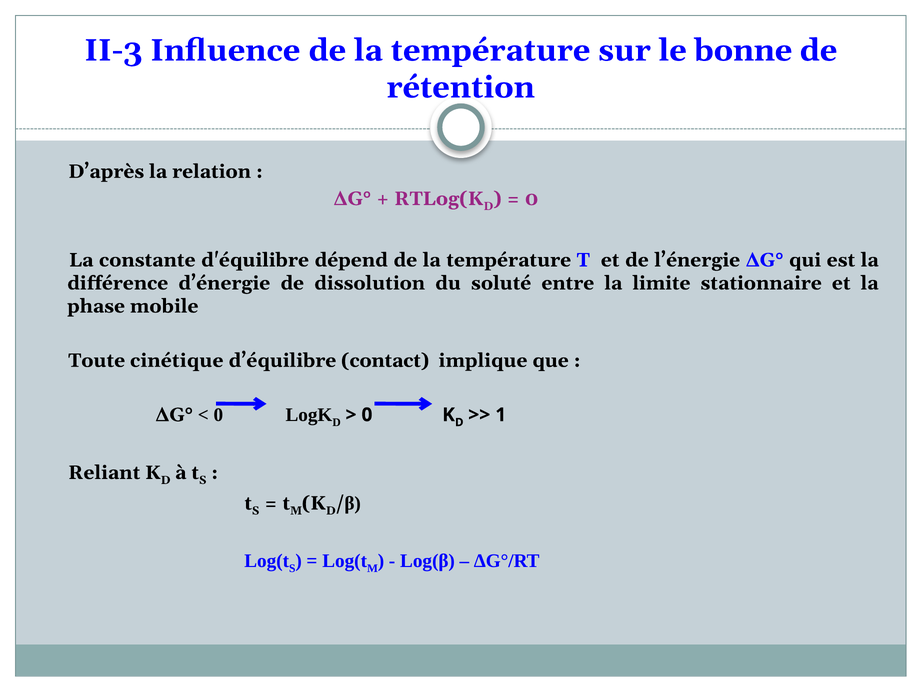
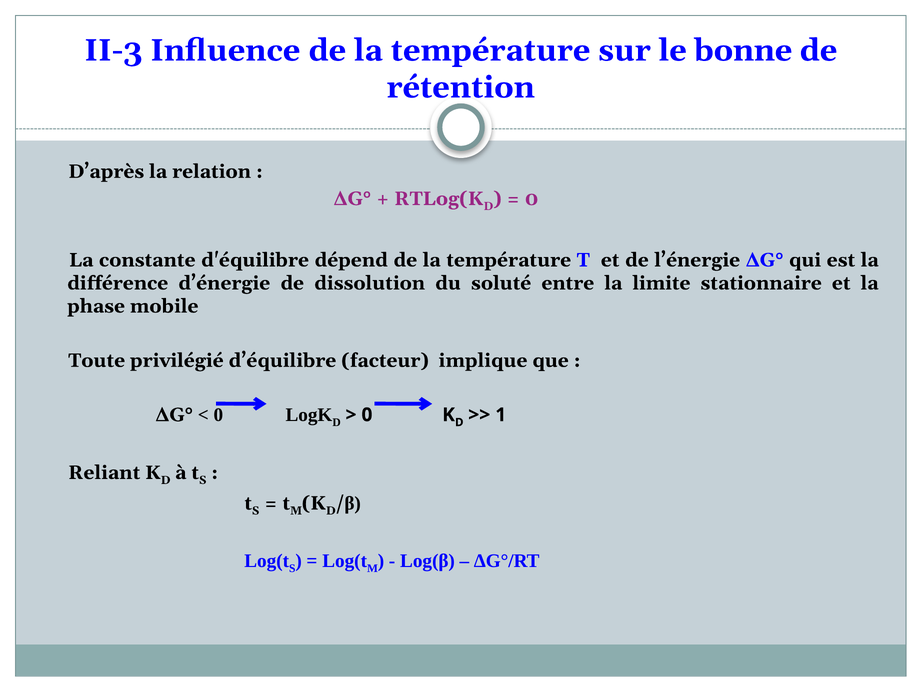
cinétique: cinétique -> privilégié
contact: contact -> facteur
